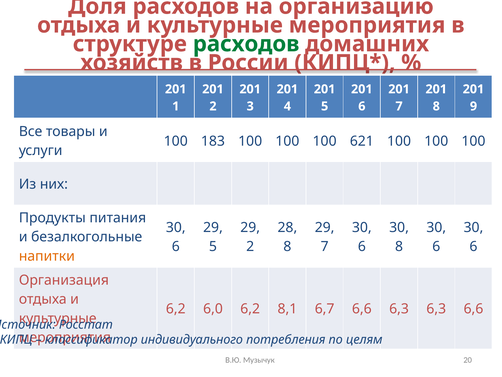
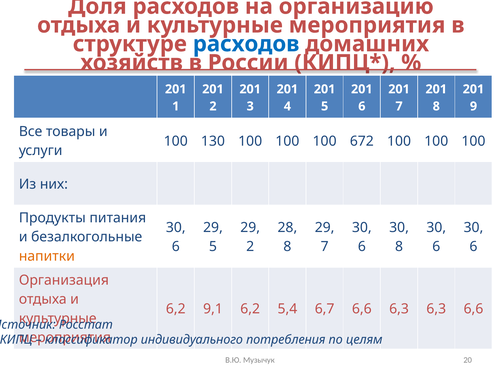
расходов at (246, 44) colour: green -> blue
183: 183 -> 130
621: 621 -> 672
6,0: 6,0 -> 9,1
8,1: 8,1 -> 5,4
